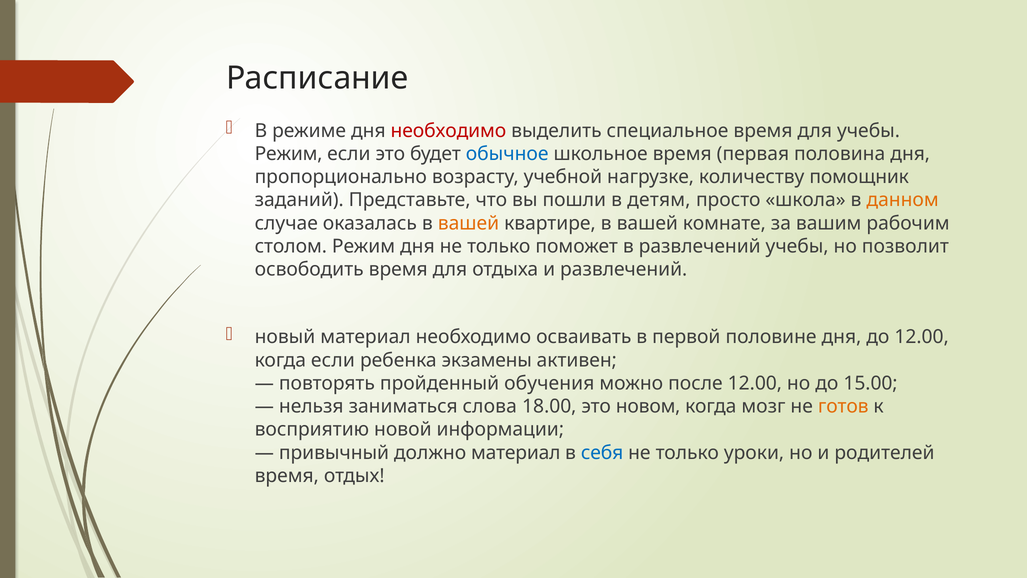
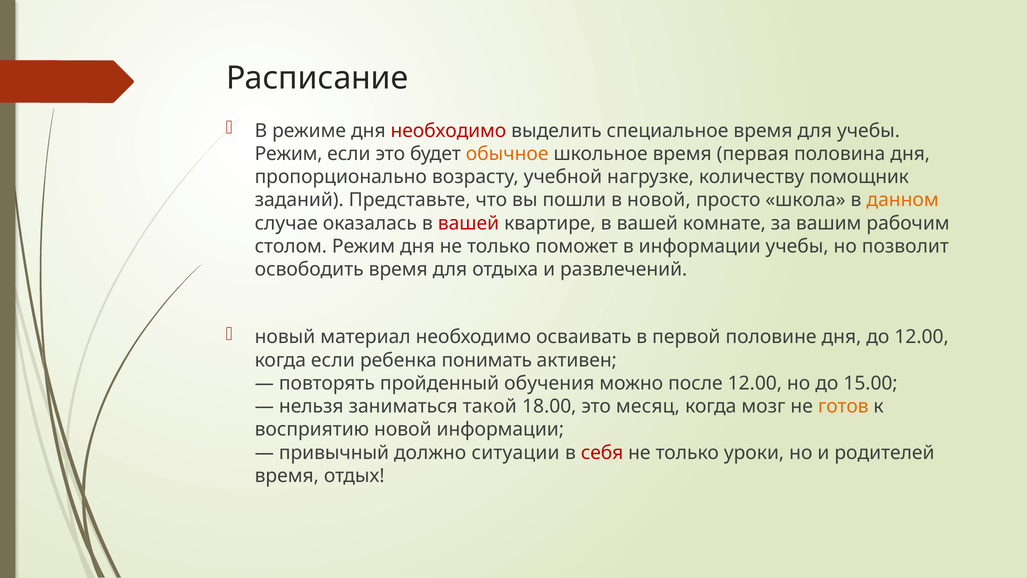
обычное colour: blue -> orange
в детям: детям -> новой
вашей at (468, 223) colour: orange -> red
в развлечений: развлечений -> информации
экзамены: экзамены -> понимать
слова: слова -> такой
новом: новом -> месяц
должно материал: материал -> ситуации
себя colour: blue -> red
